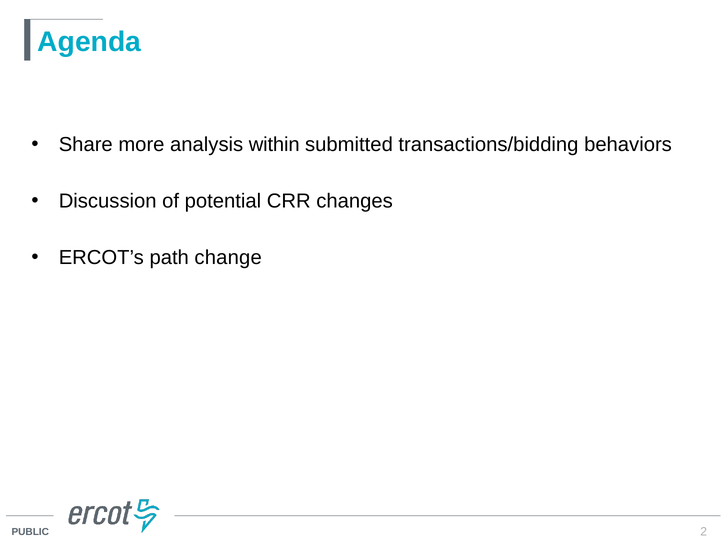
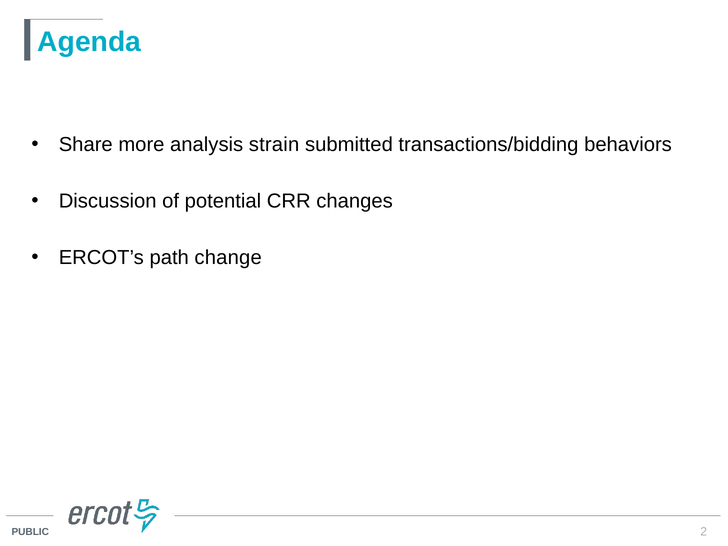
within: within -> strain
